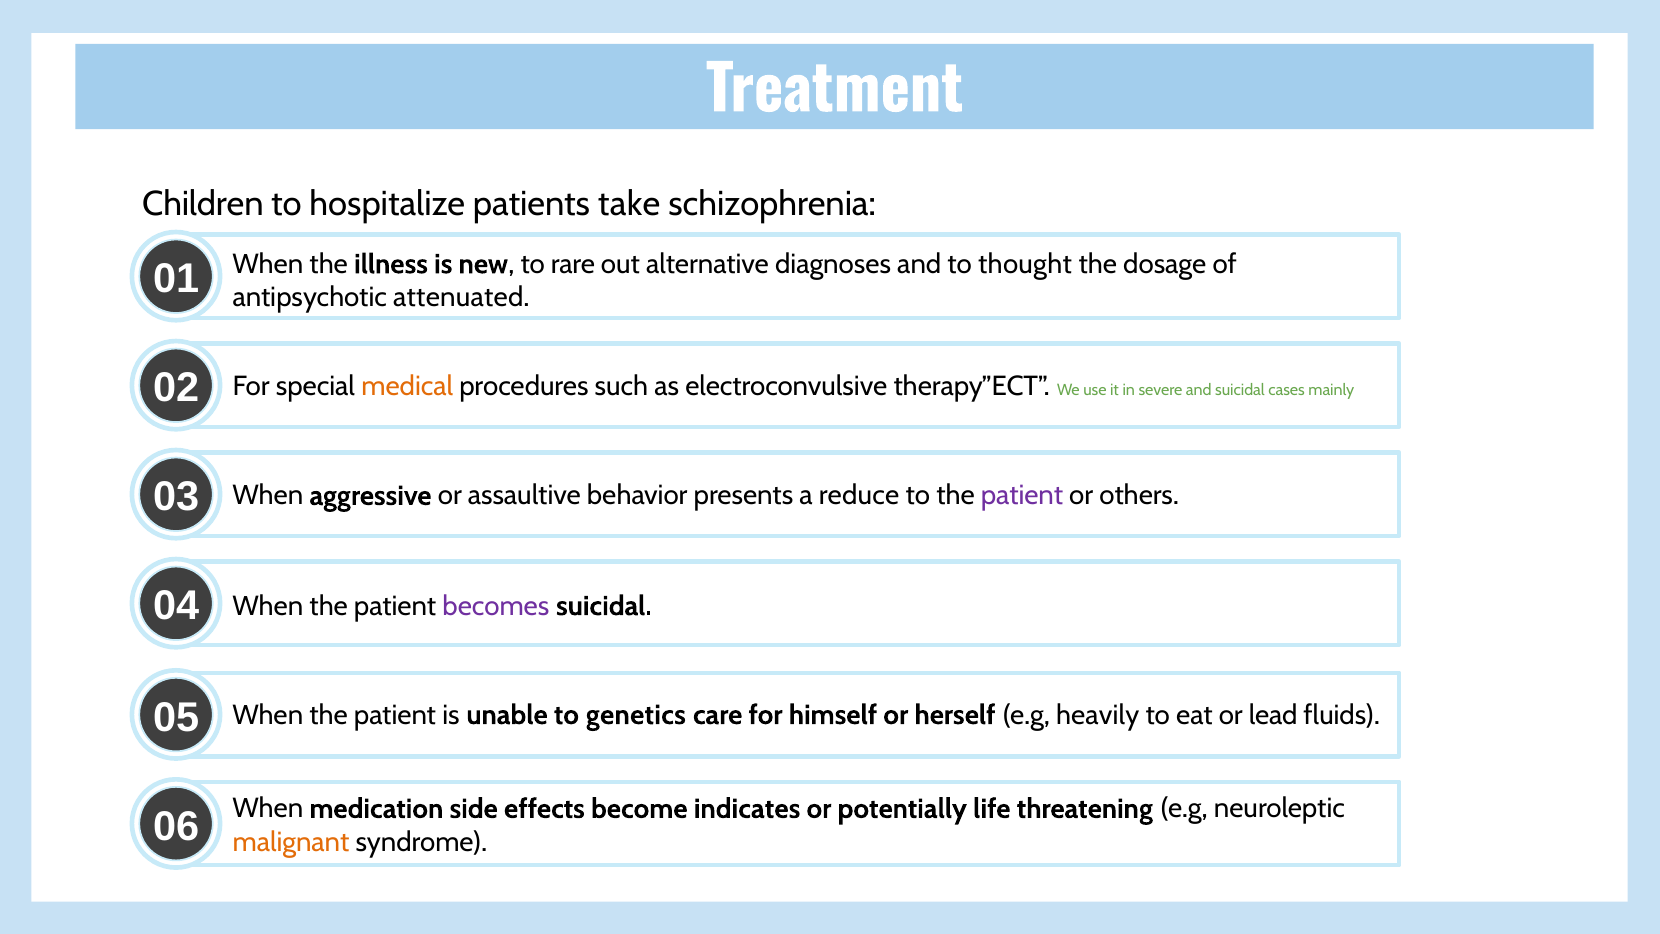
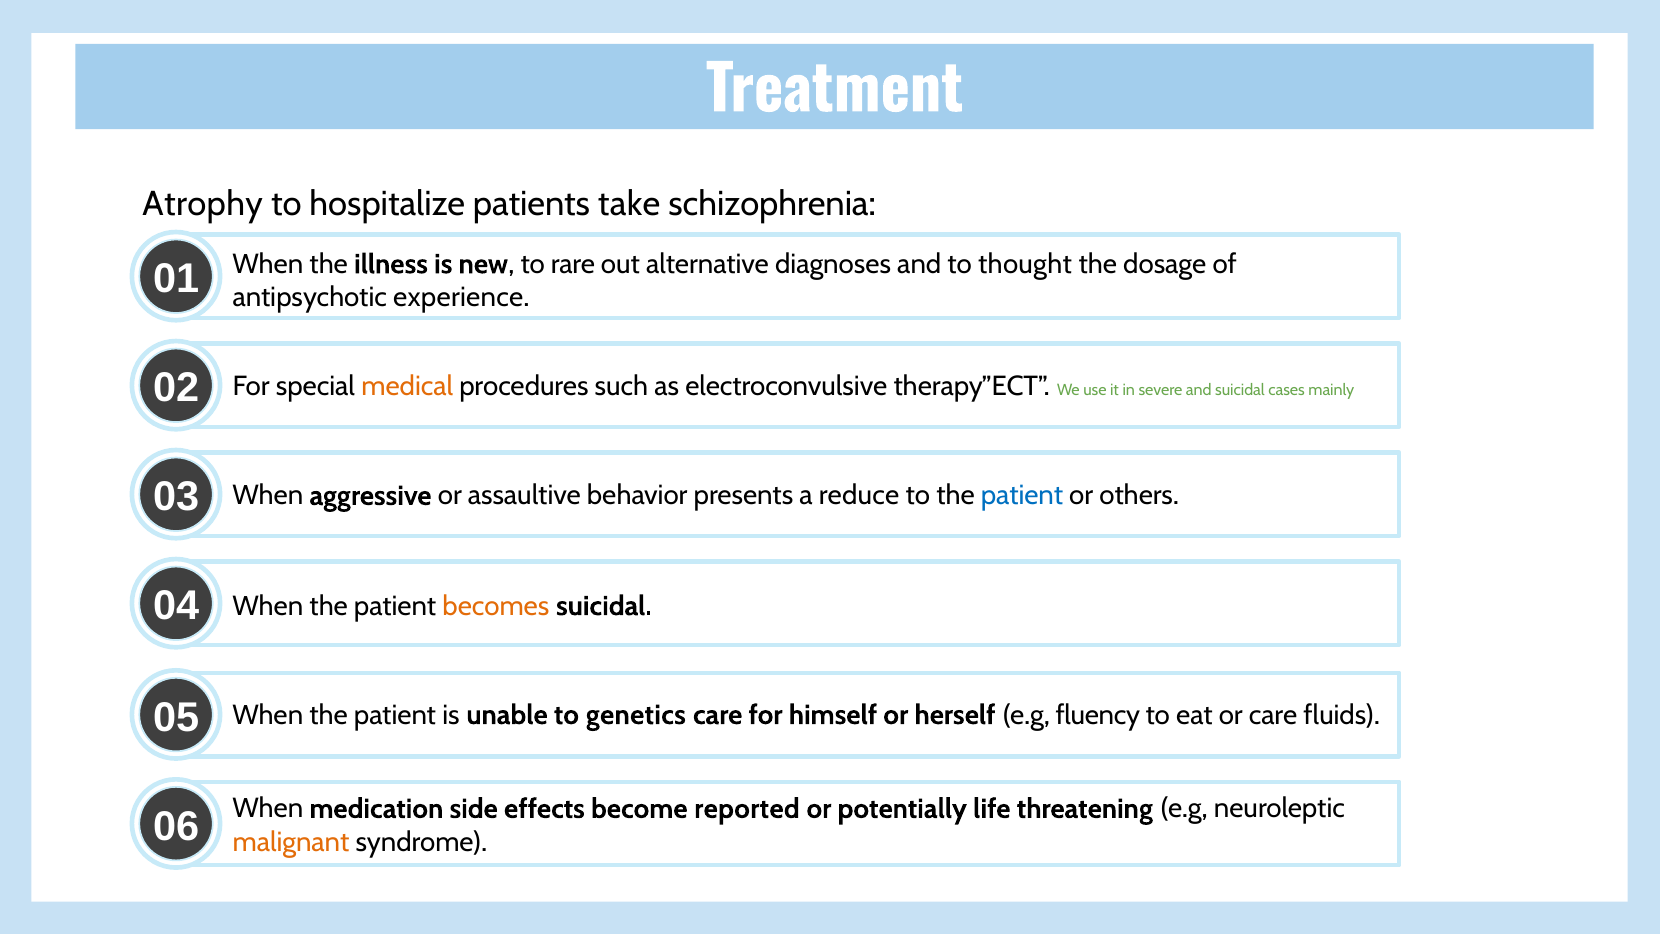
Children: Children -> Atrophy
attenuated: attenuated -> experience
patient at (1022, 496) colour: purple -> blue
becomes colour: purple -> orange
heavily: heavily -> fluency
or lead: lead -> care
indicates: indicates -> reported
